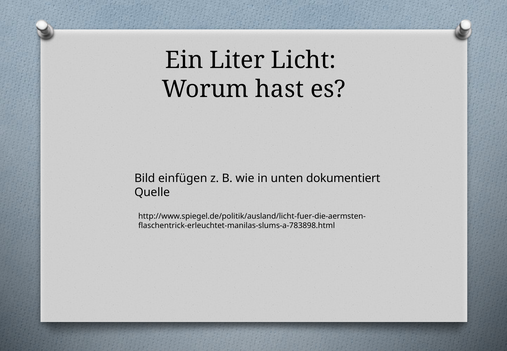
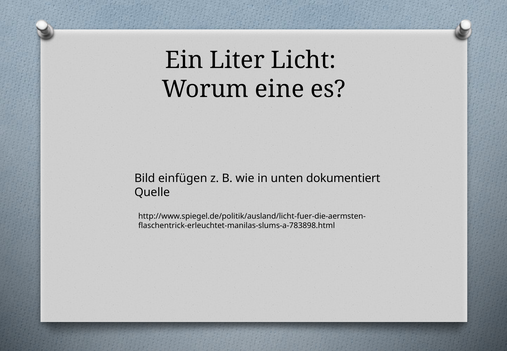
hast: hast -> eine
